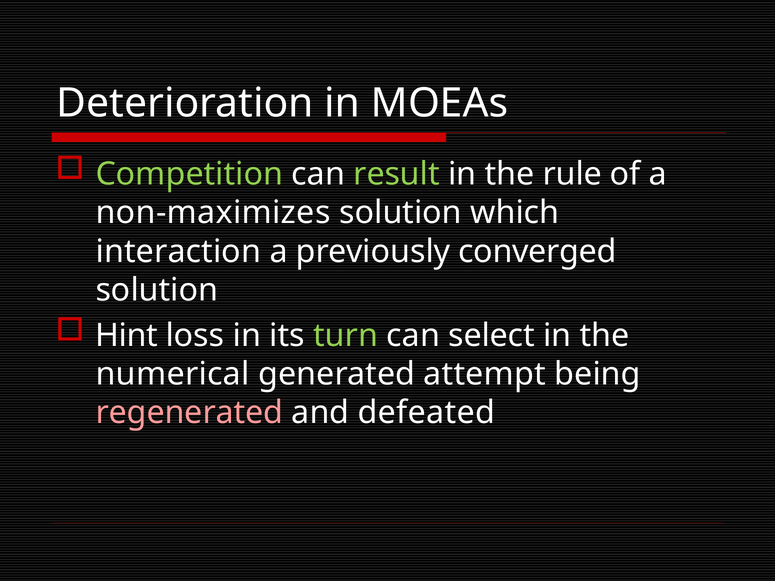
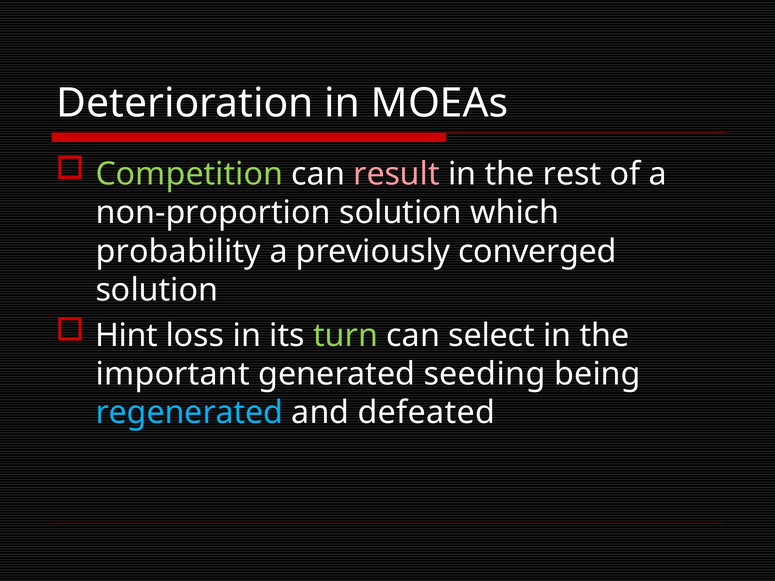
result colour: light green -> pink
rule: rule -> rest
non-maximizes: non-maximizes -> non-proportion
interaction: interaction -> probability
numerical: numerical -> important
attempt: attempt -> seeding
regenerated colour: pink -> light blue
